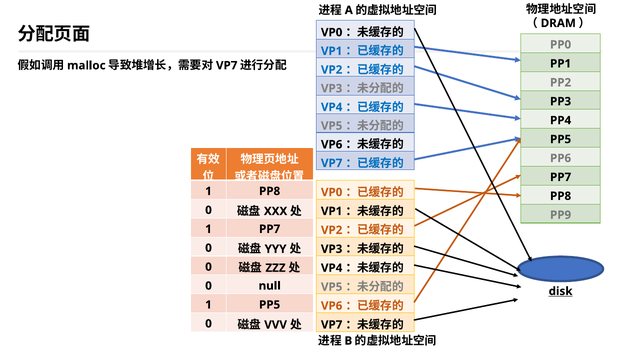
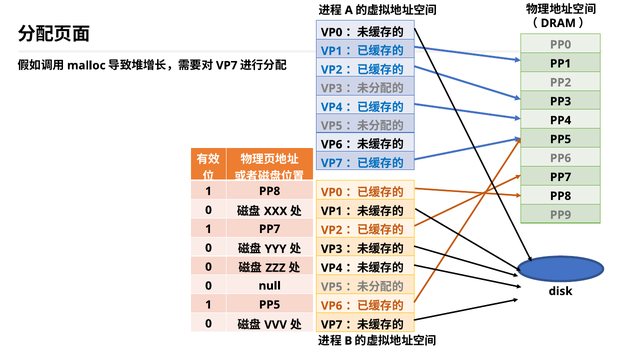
disk underline: present -> none
